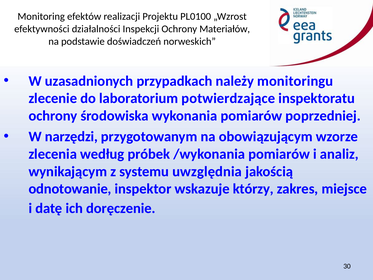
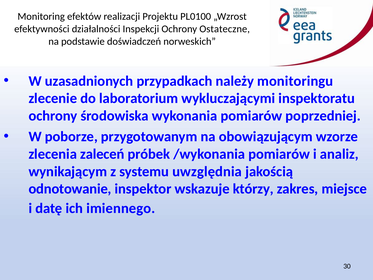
Materiałów: Materiałów -> Ostateczne
potwierdzające: potwierdzające -> wykluczającymi
narzędzi: narzędzi -> poborze
według: według -> zaleceń
doręczenie: doręczenie -> imiennego
